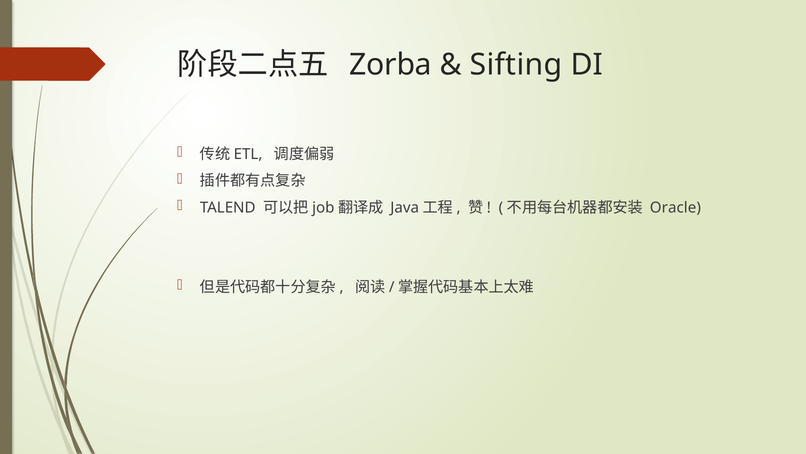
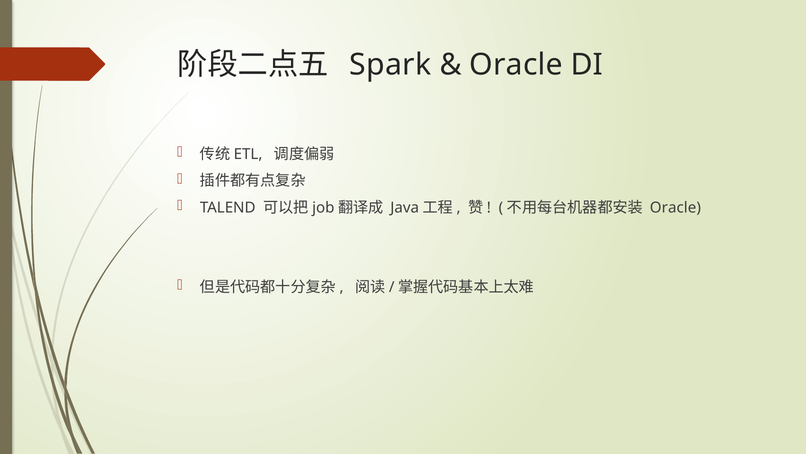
Zorba: Zorba -> Spark
Sifting at (516, 65): Sifting -> Oracle
